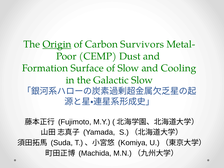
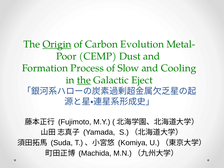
Survivors: Survivors -> Evolution
Surface: Surface -> Process
the at (84, 80) underline: none -> present
Galactic Slow: Slow -> Eject
